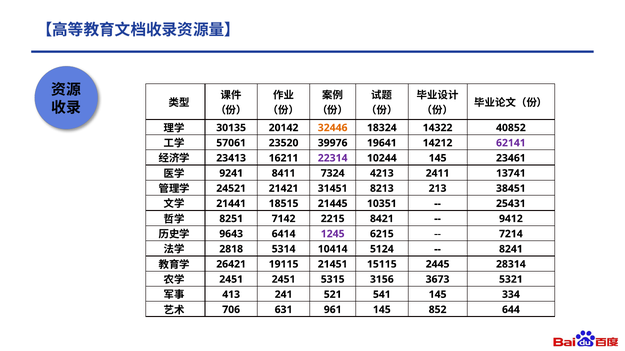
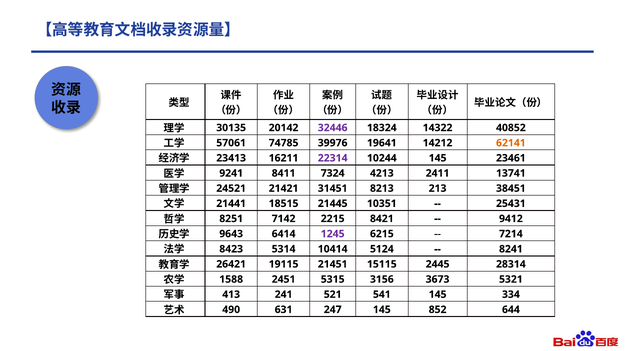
32446 colour: orange -> purple
23520: 23520 -> 74785
62141 colour: purple -> orange
2818: 2818 -> 8423
2451 at (231, 280): 2451 -> 1588
706: 706 -> 490
961: 961 -> 247
